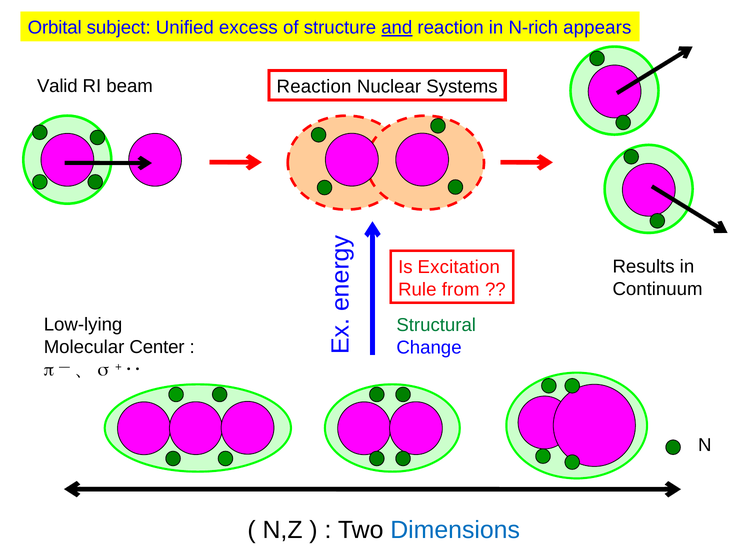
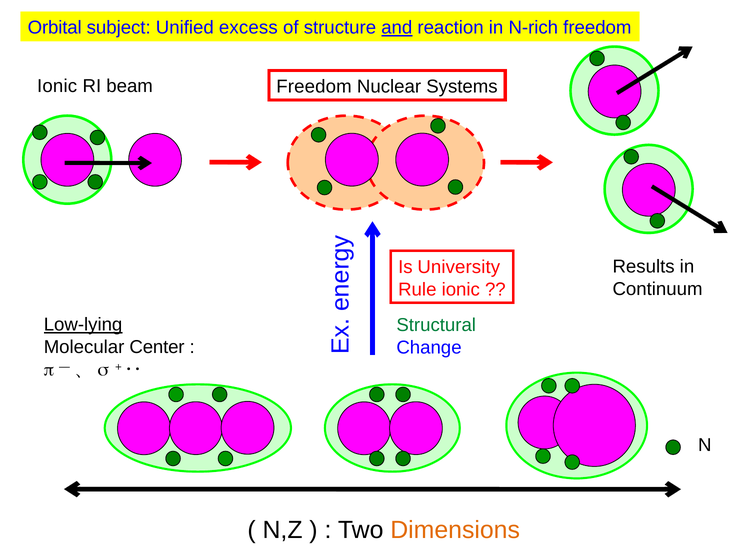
N-rich appears: appears -> freedom
Valid at (57, 86): Valid -> Ionic
Reaction at (314, 86): Reaction -> Freedom
Excitation: Excitation -> University
Rule from: from -> ionic
Low-lying underline: none -> present
Dimensions colour: blue -> orange
